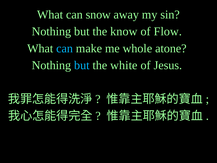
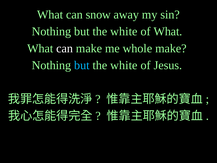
know at (124, 31): know -> white
of Flow: Flow -> What
can at (65, 48) colour: light blue -> white
whole atone: atone -> make
